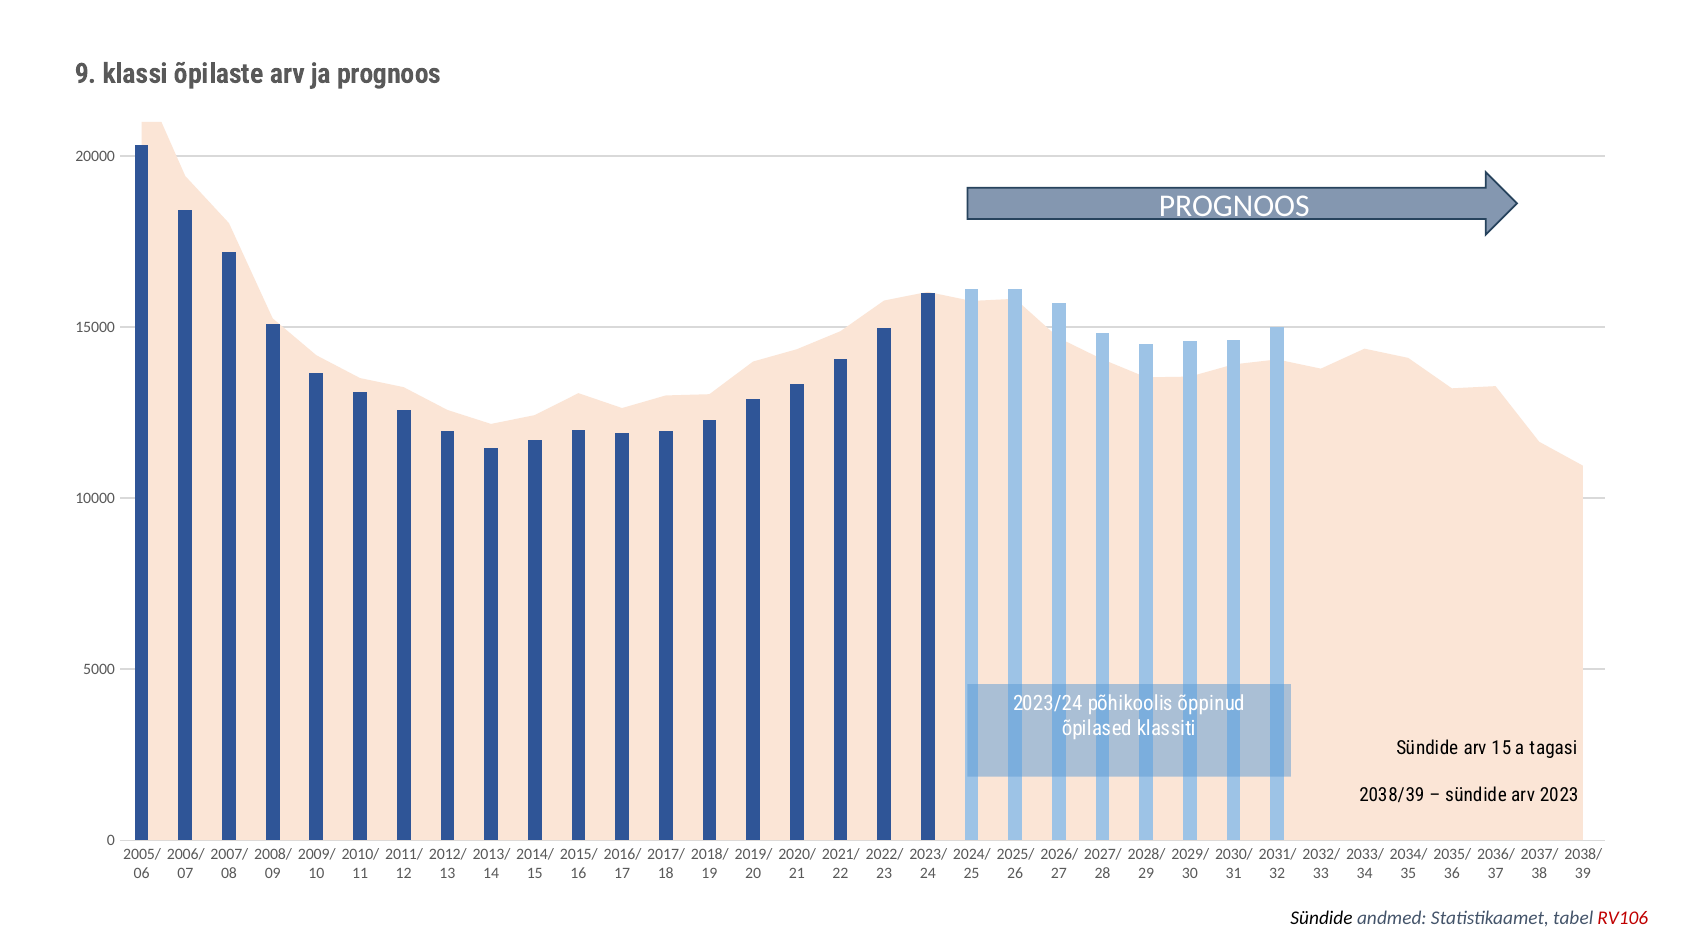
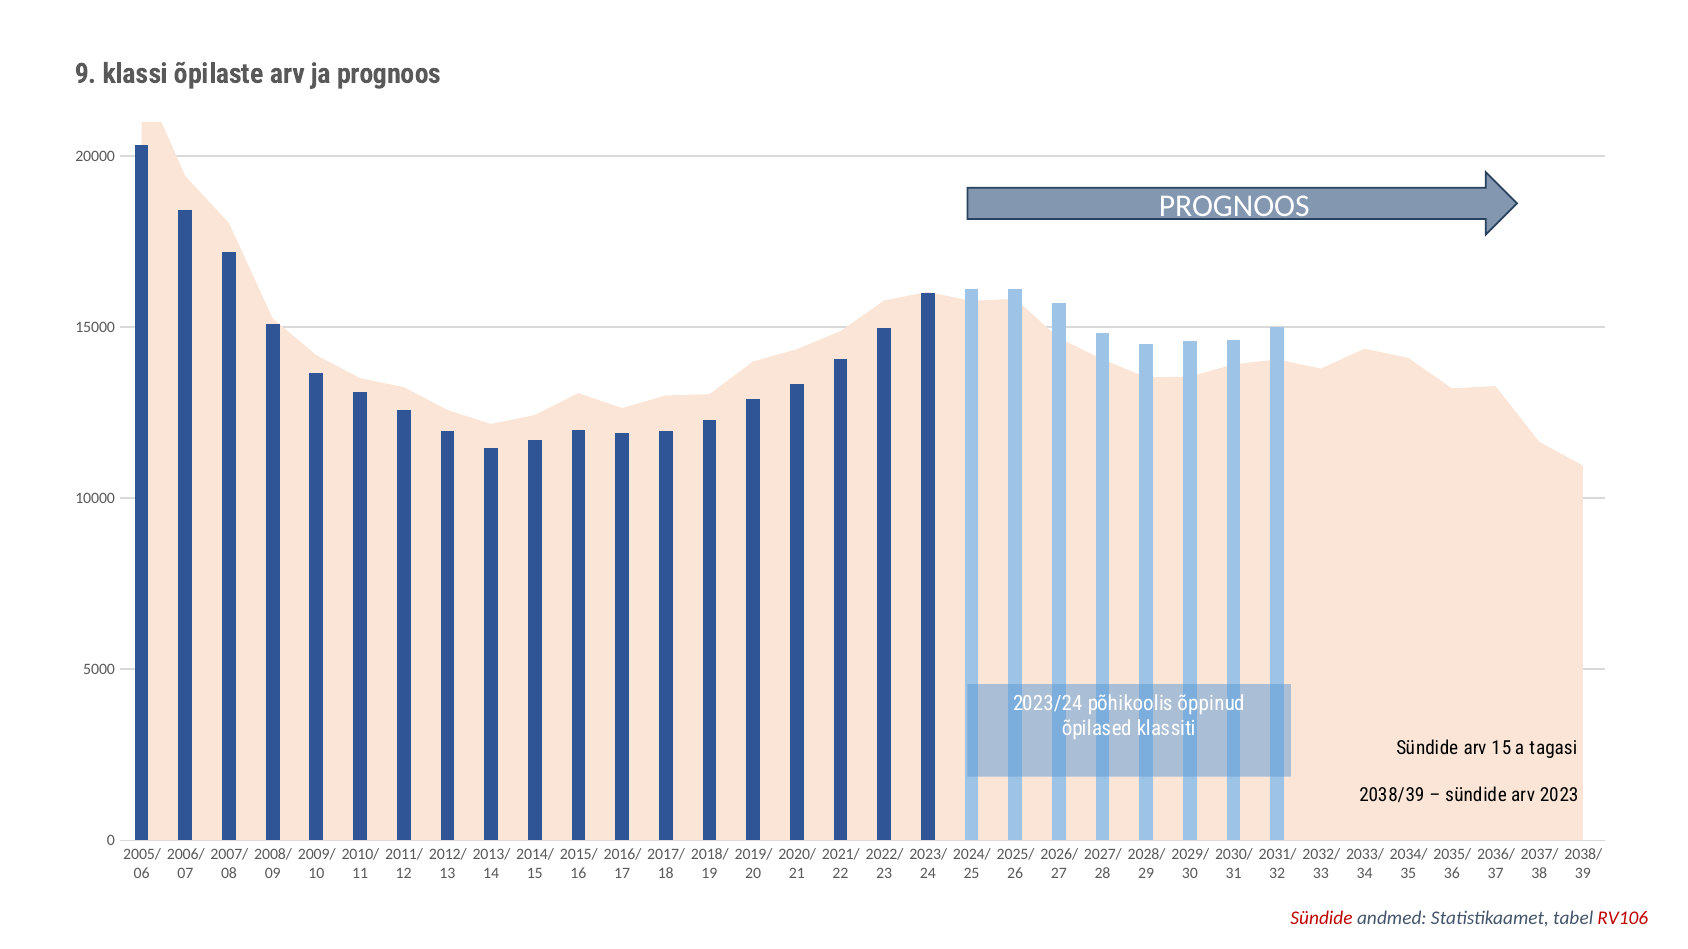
Sündide at (1321, 919) colour: black -> red
